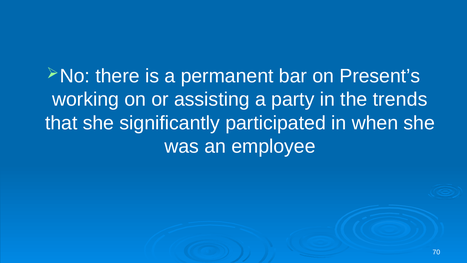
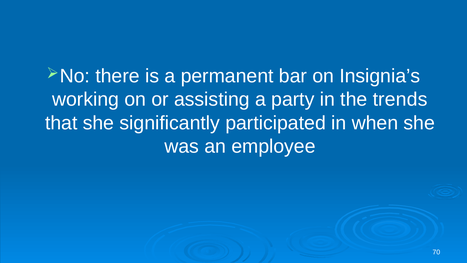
Present’s: Present’s -> Insignia’s
